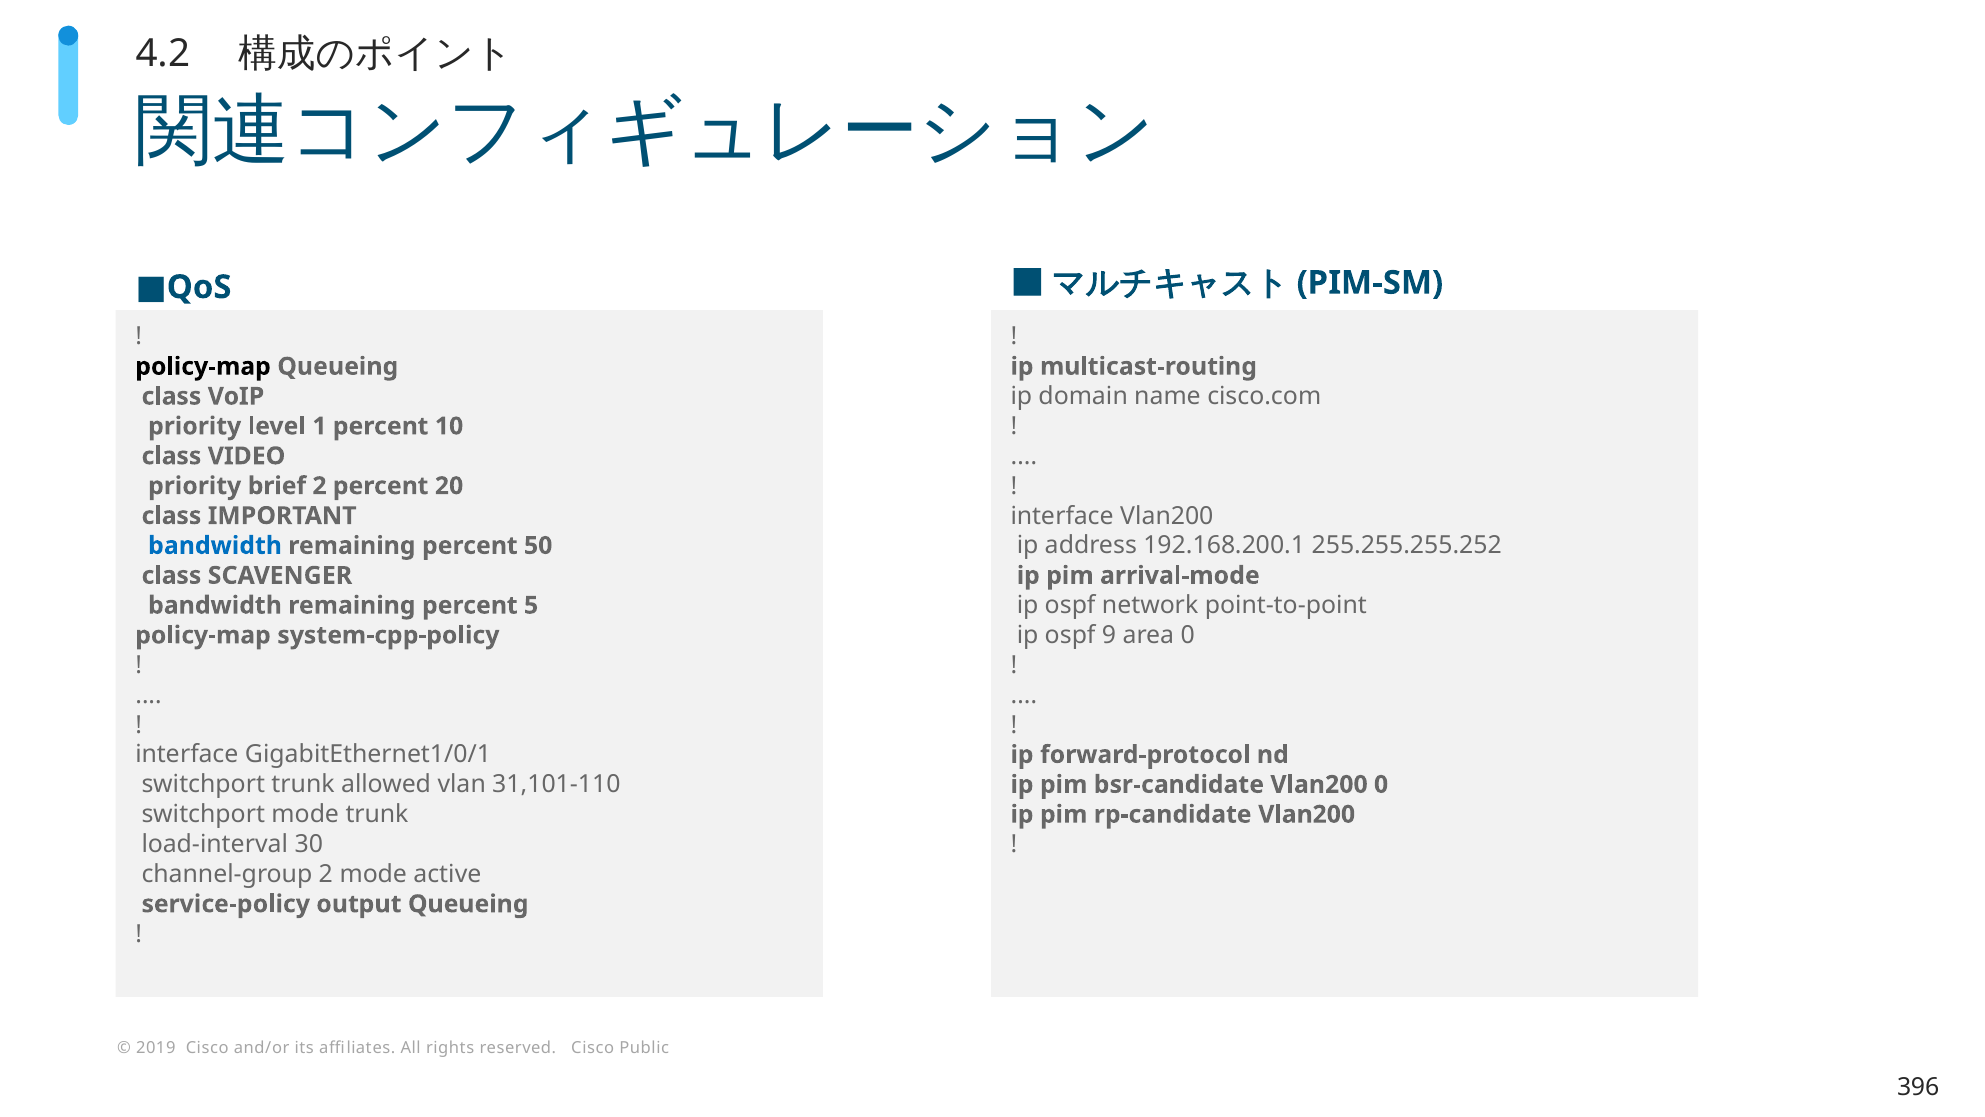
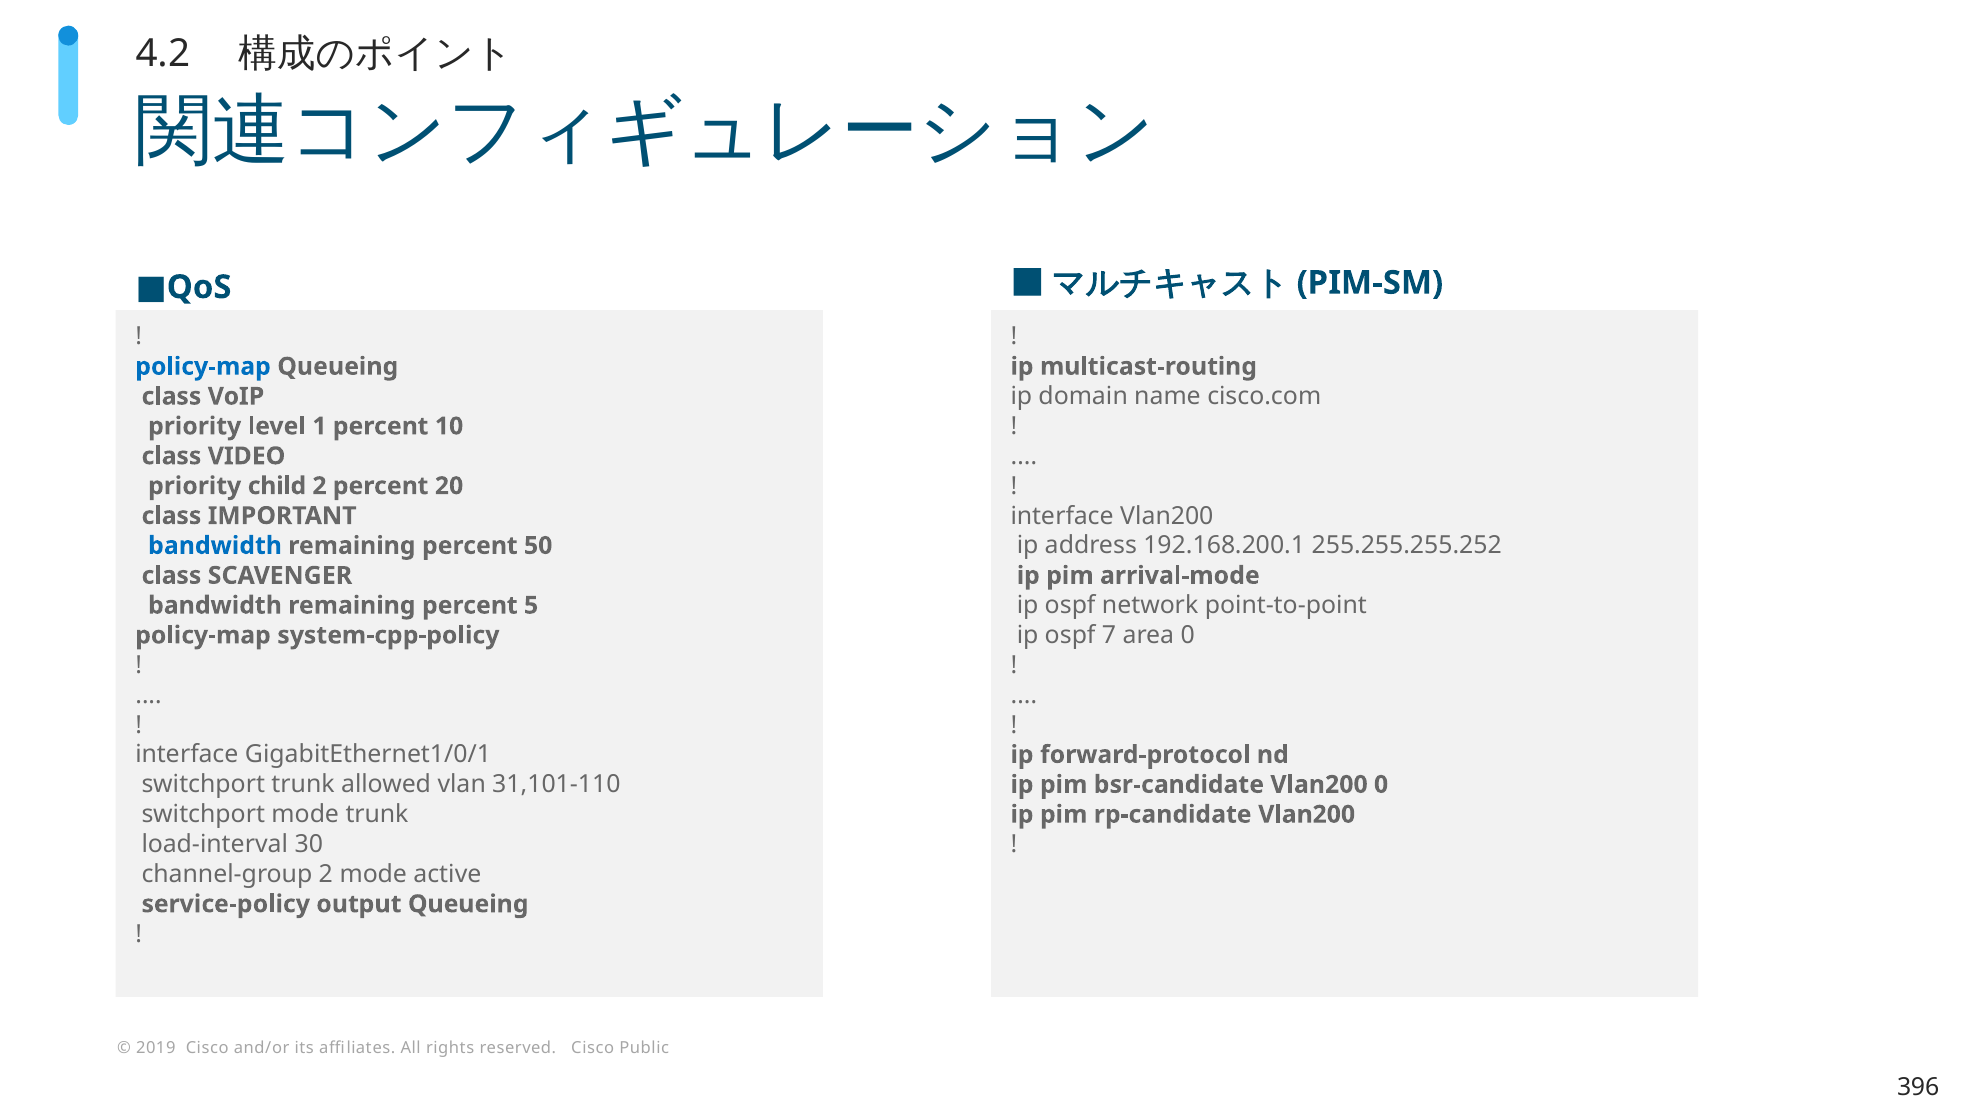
policy-map at (203, 366) colour: black -> blue
brief: brief -> child
9: 9 -> 7
